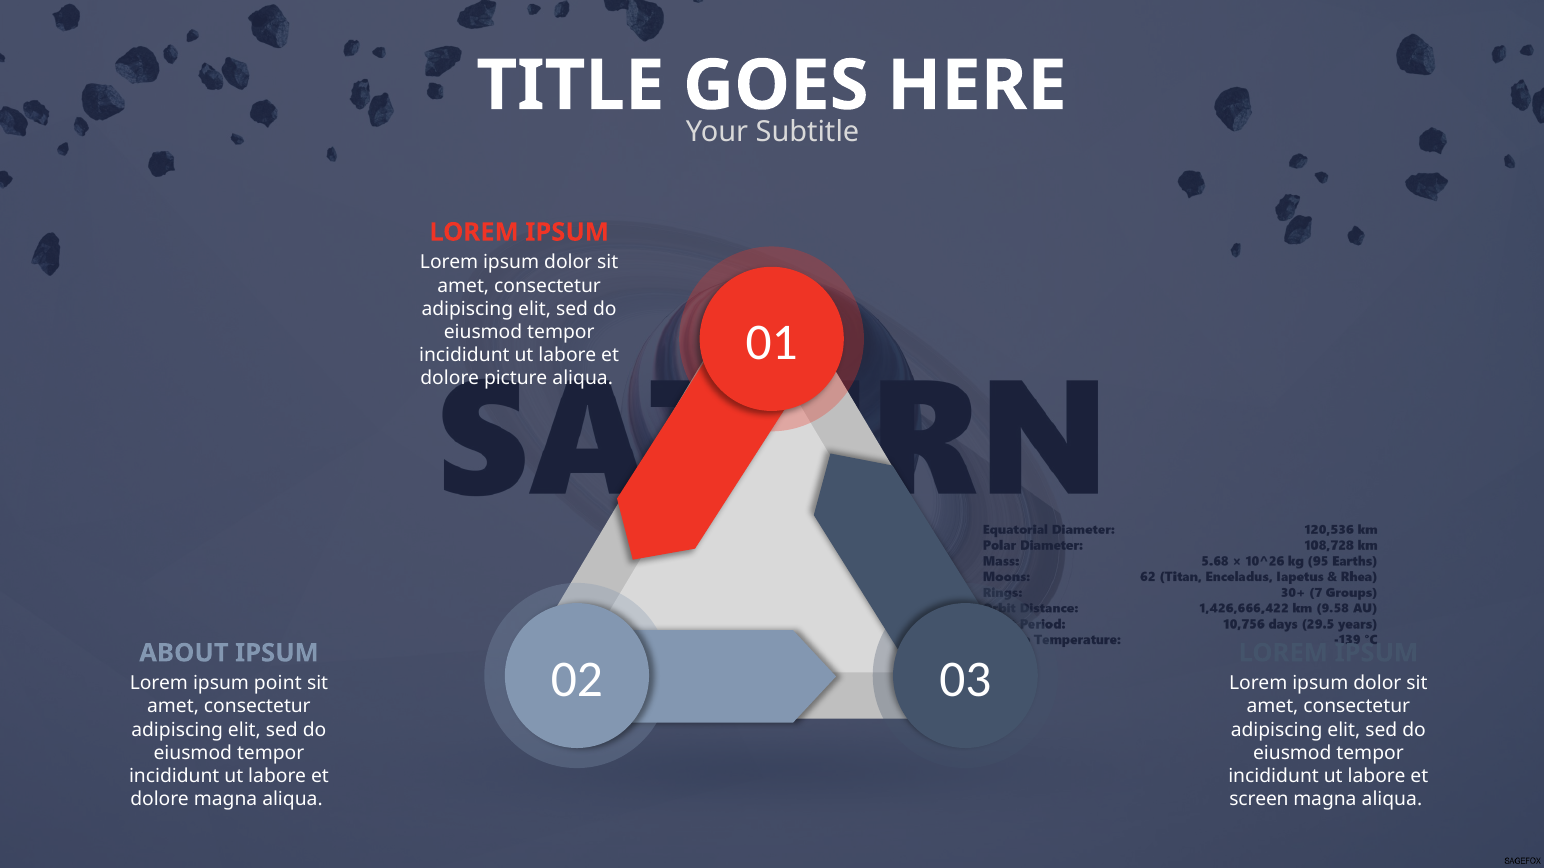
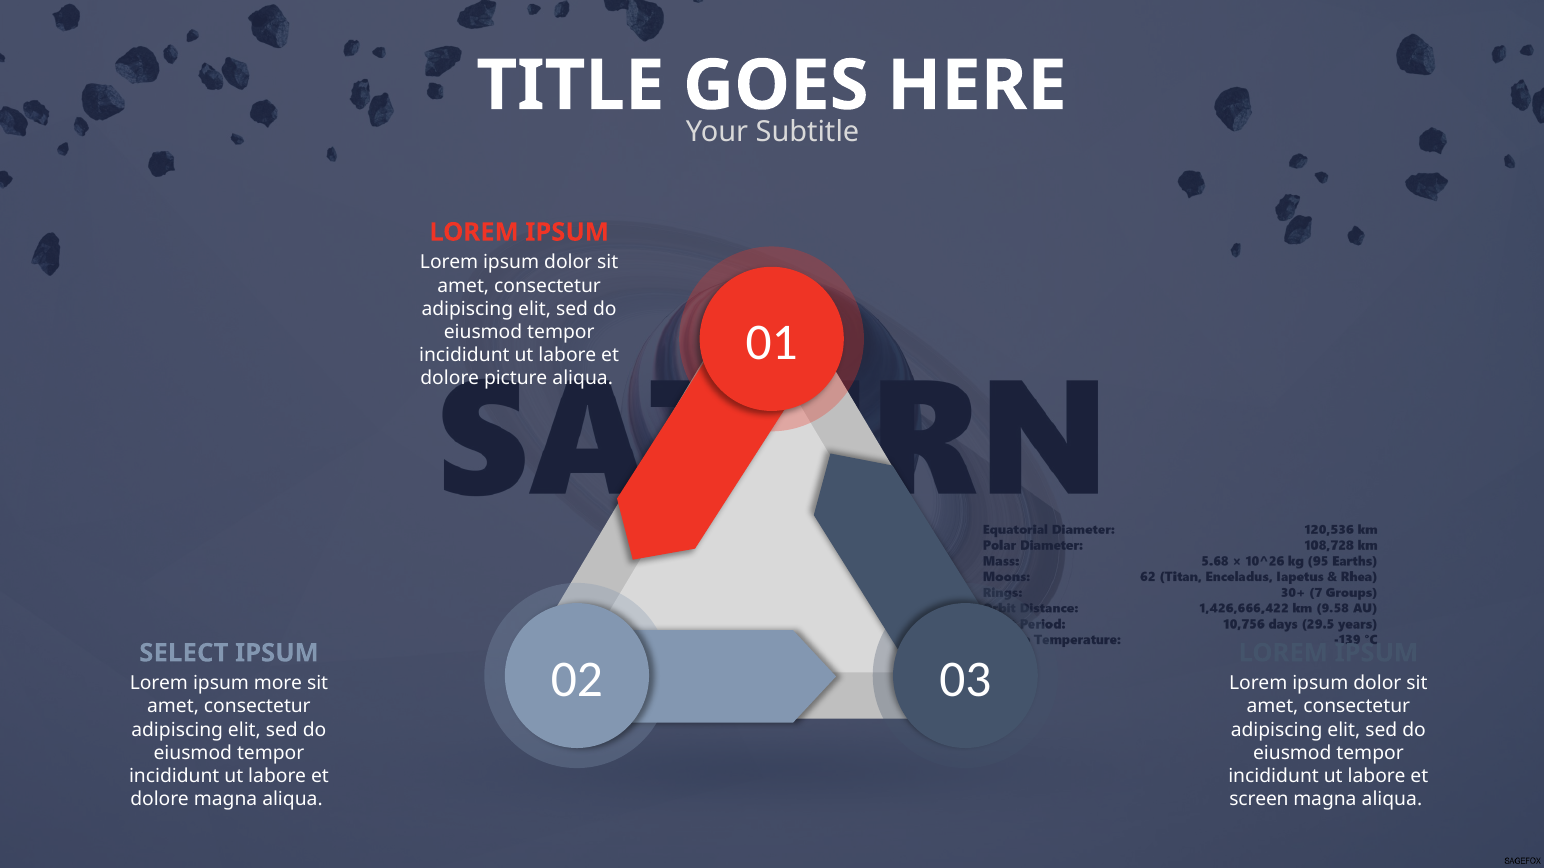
ABOUT: ABOUT -> SELECT
point: point -> more
